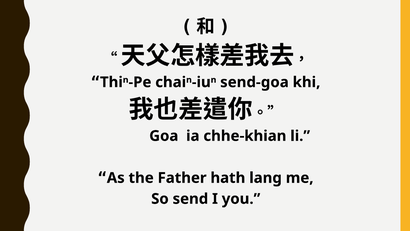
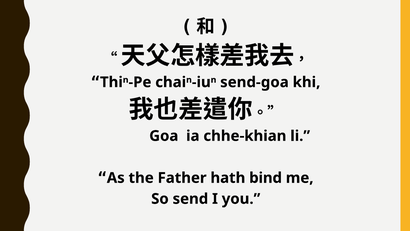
lang: lang -> bind
